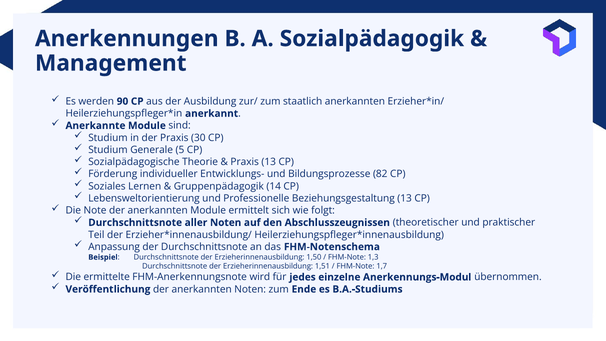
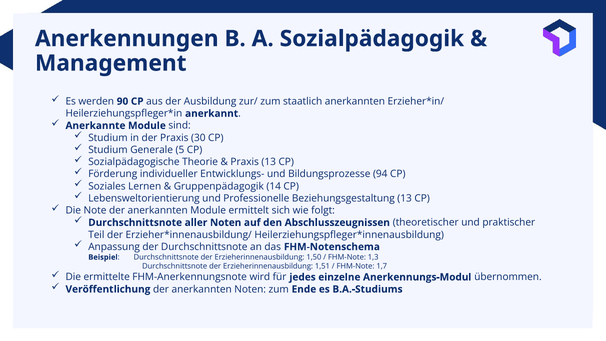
82: 82 -> 94
